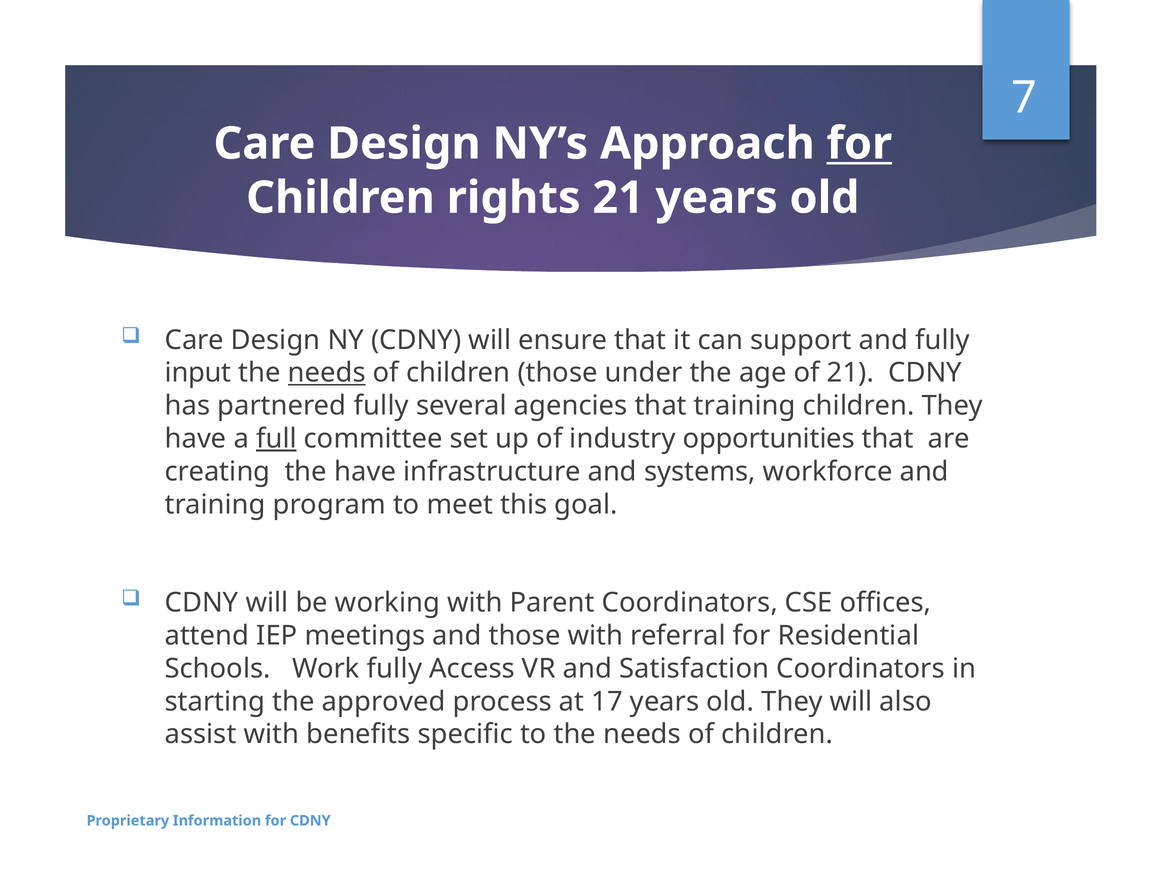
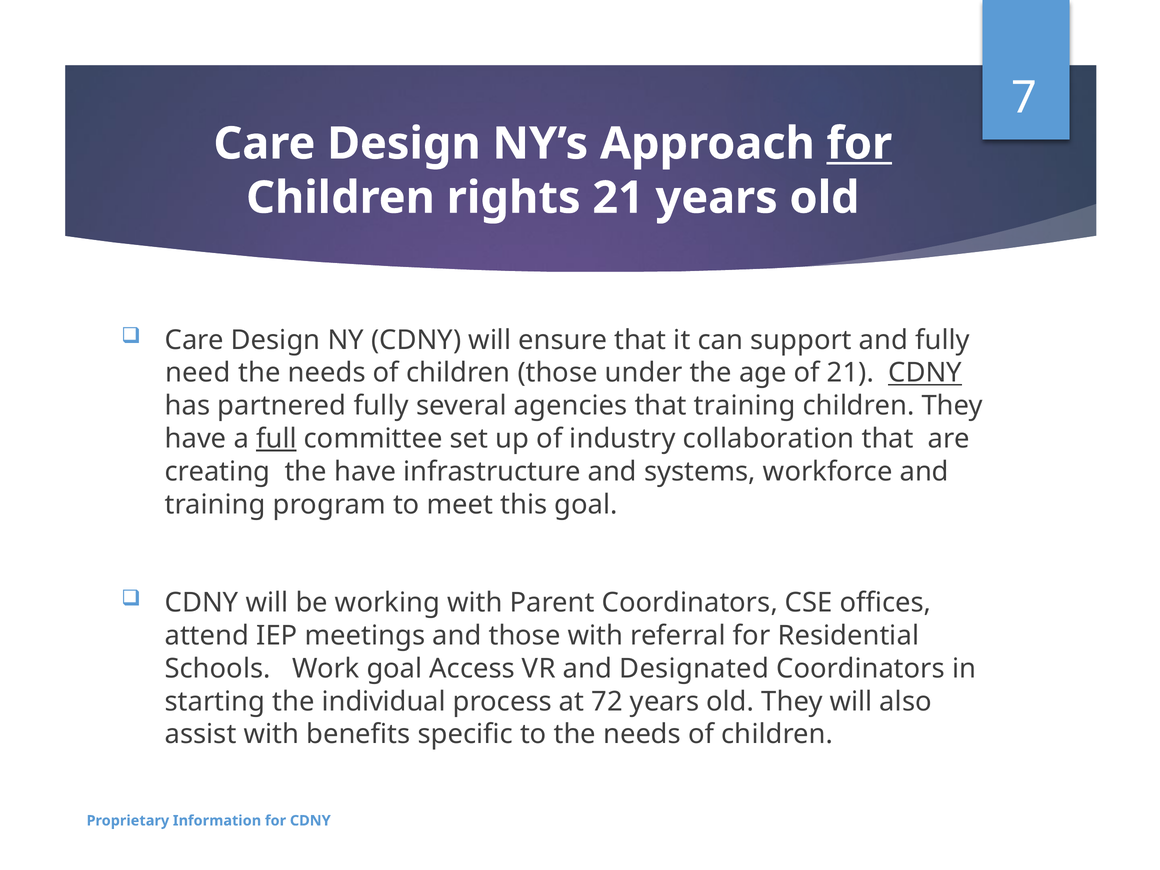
input: input -> need
needs at (327, 373) underline: present -> none
CDNY at (925, 373) underline: none -> present
opportunities: opportunities -> collaboration
Work fully: fully -> goal
Satisfaction: Satisfaction -> Designated
approved: approved -> individual
17: 17 -> 72
